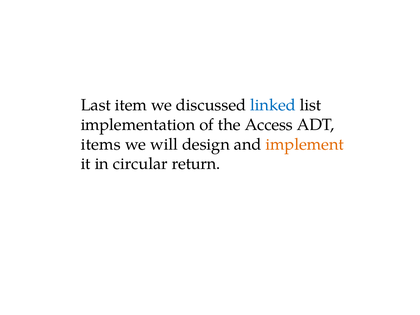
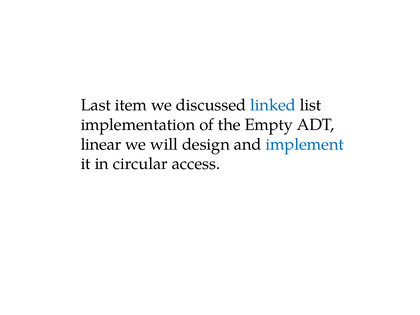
Access: Access -> Empty
items: items -> linear
implement colour: orange -> blue
return: return -> access
